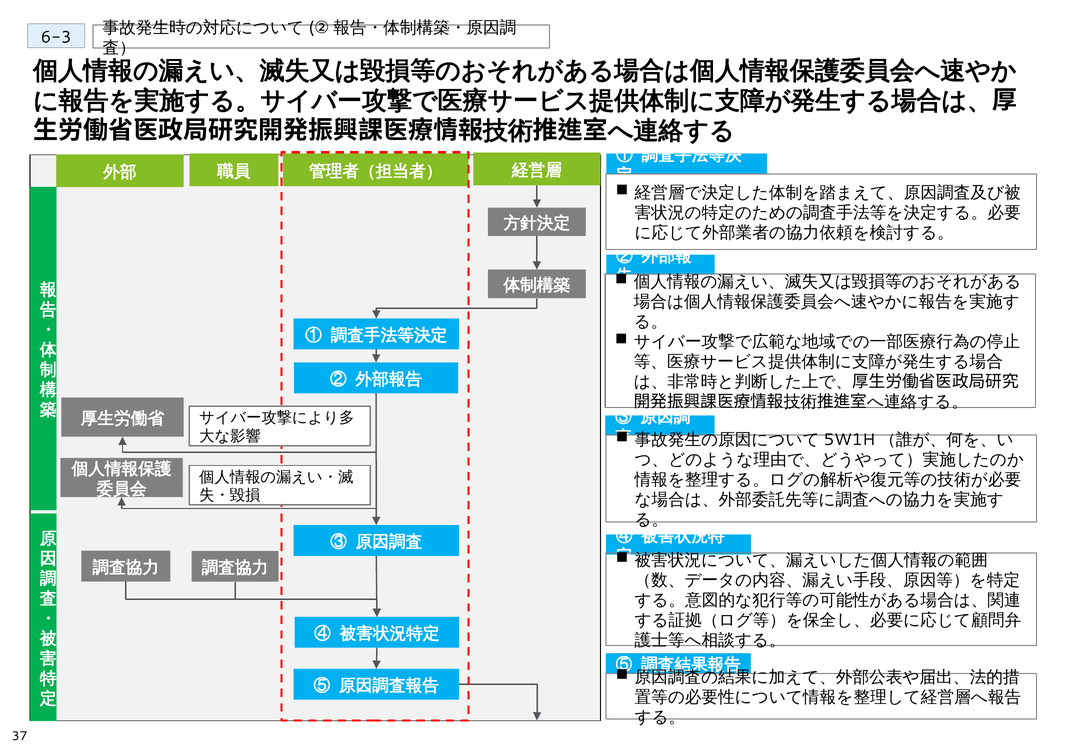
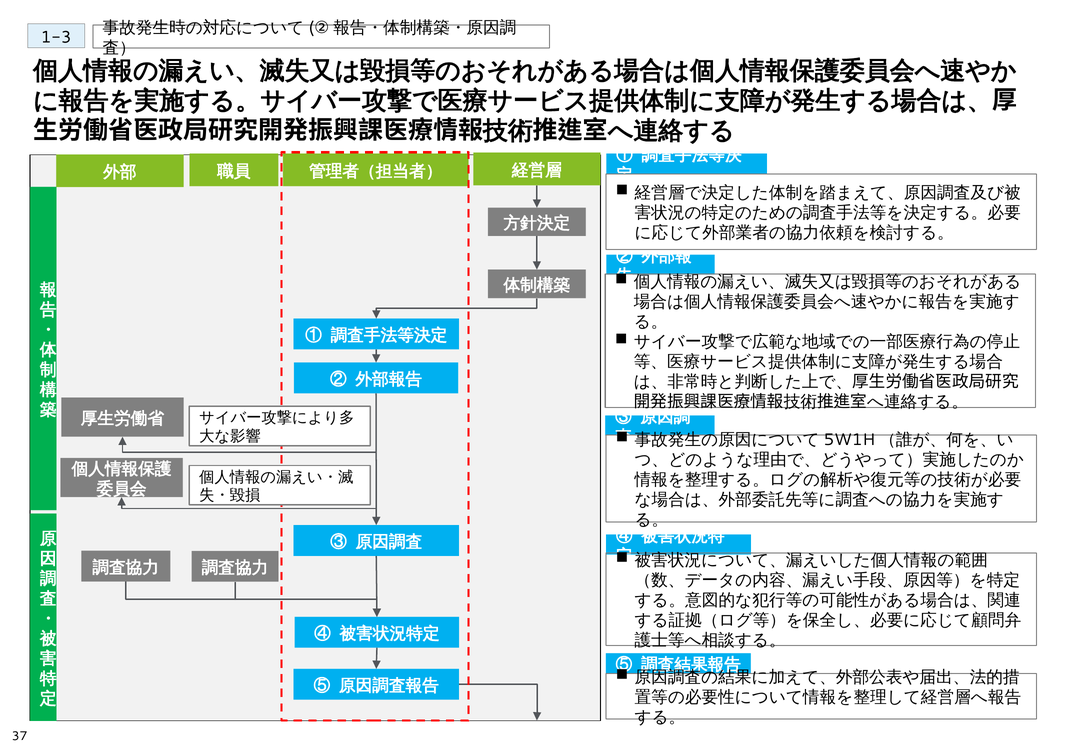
6-3: 6-3 -> 1-3
